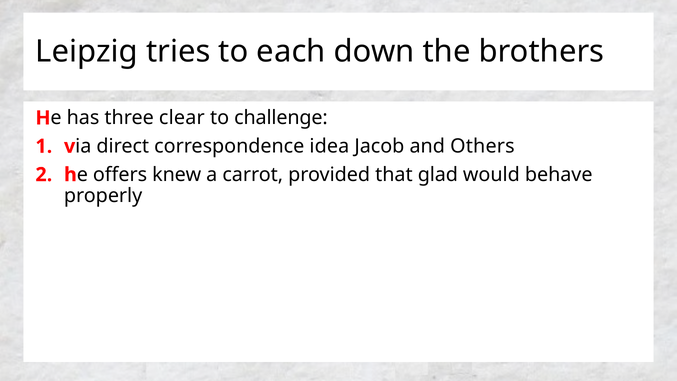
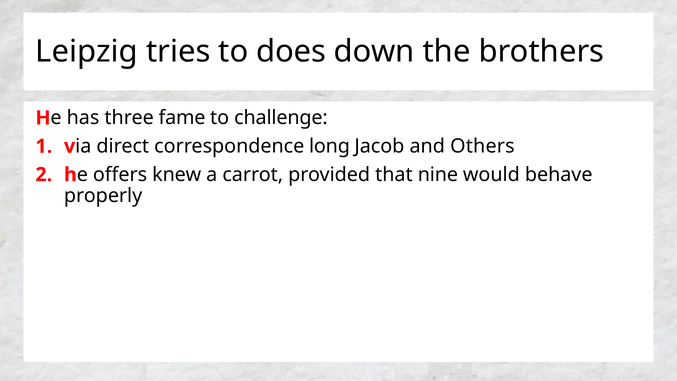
each: each -> does
clear: clear -> fame
idea: idea -> long
glad: glad -> nine
